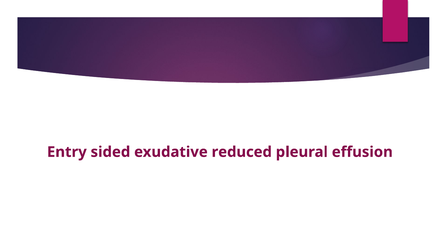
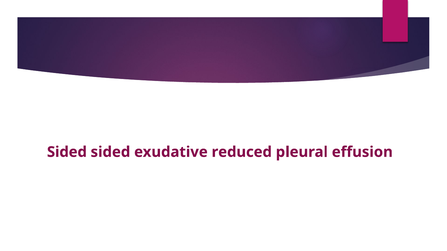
Entry at (67, 152): Entry -> Sided
